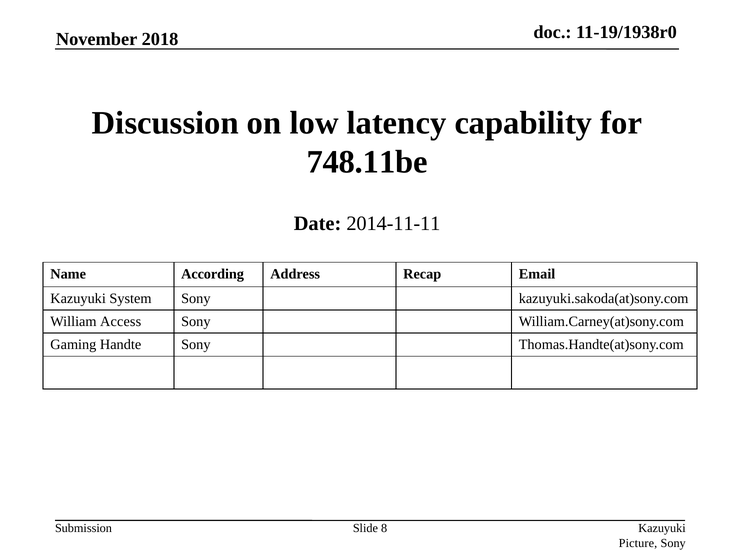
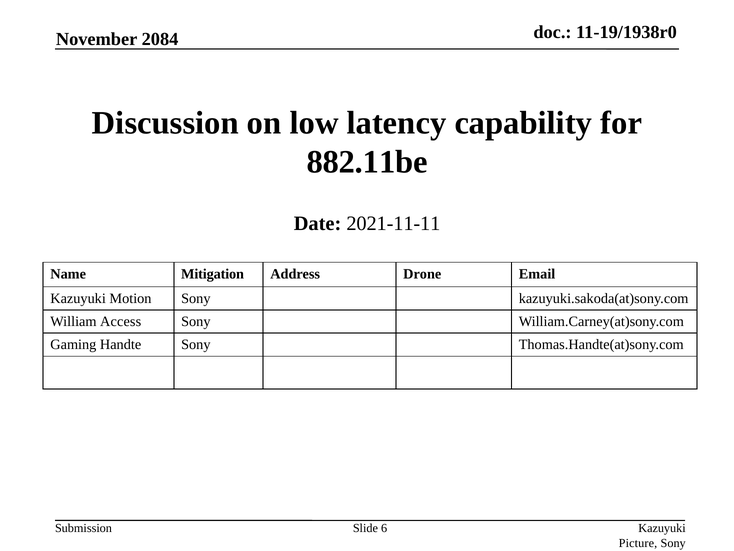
2018: 2018 -> 2084
748.11be: 748.11be -> 882.11be
2014-11-11: 2014-11-11 -> 2021-11-11
According: According -> Mitigation
Recap: Recap -> Drone
System: System -> Motion
8: 8 -> 6
